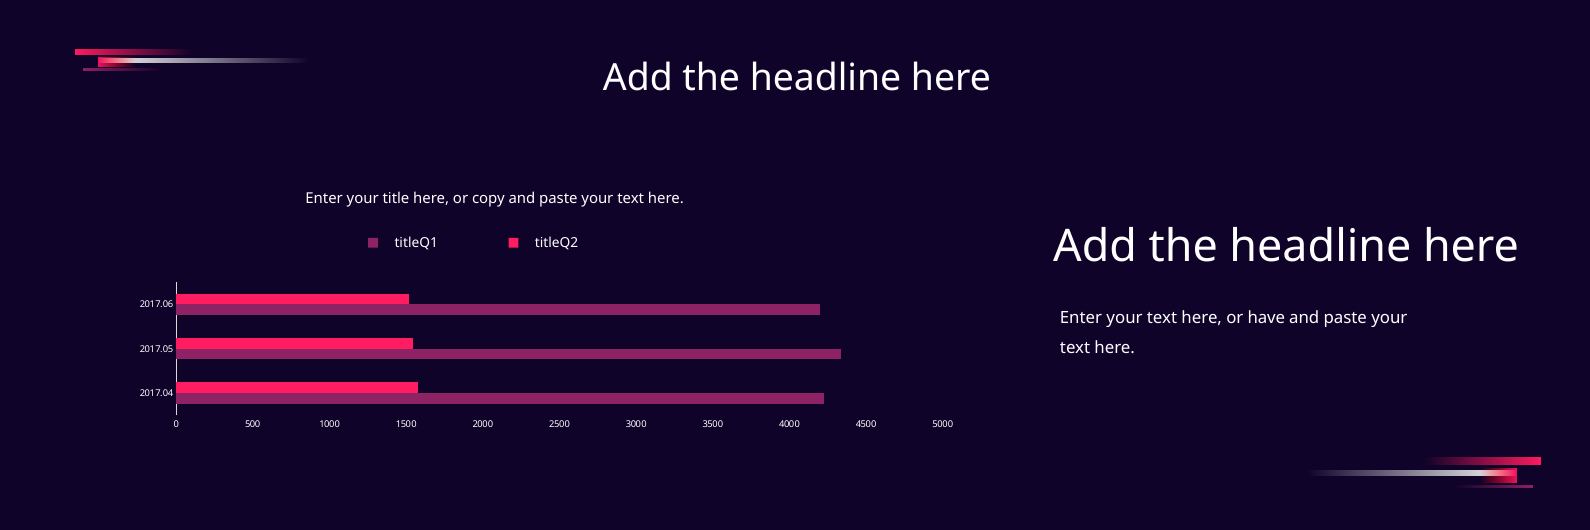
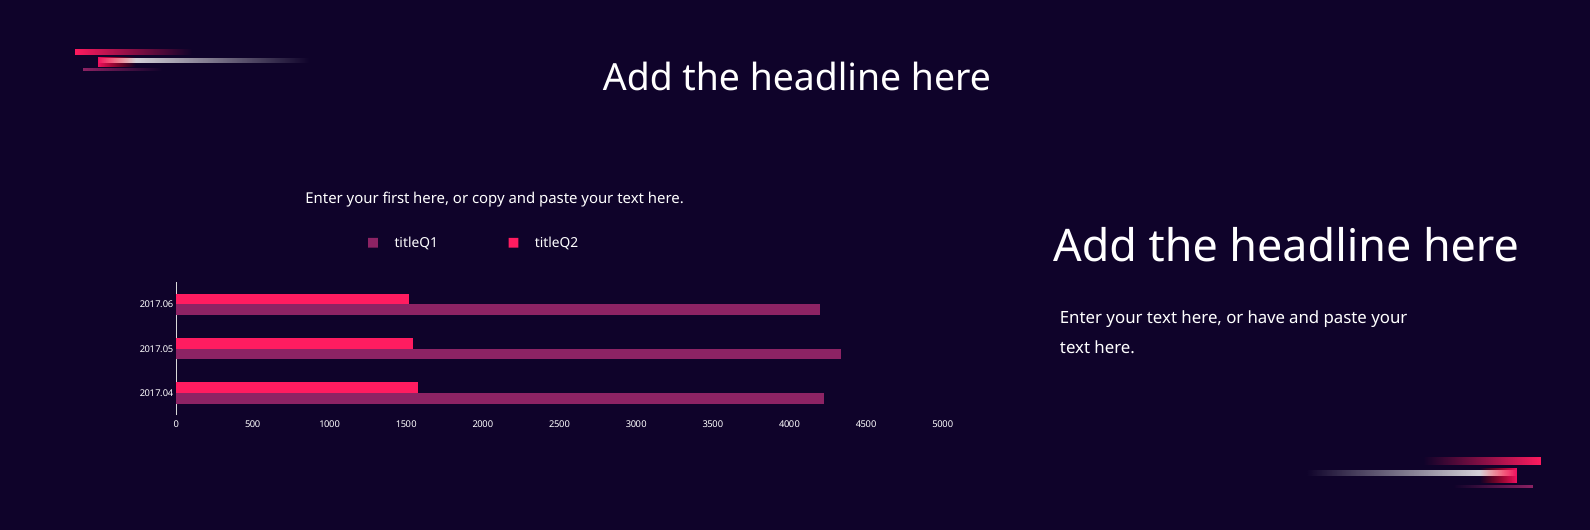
title: title -> first
